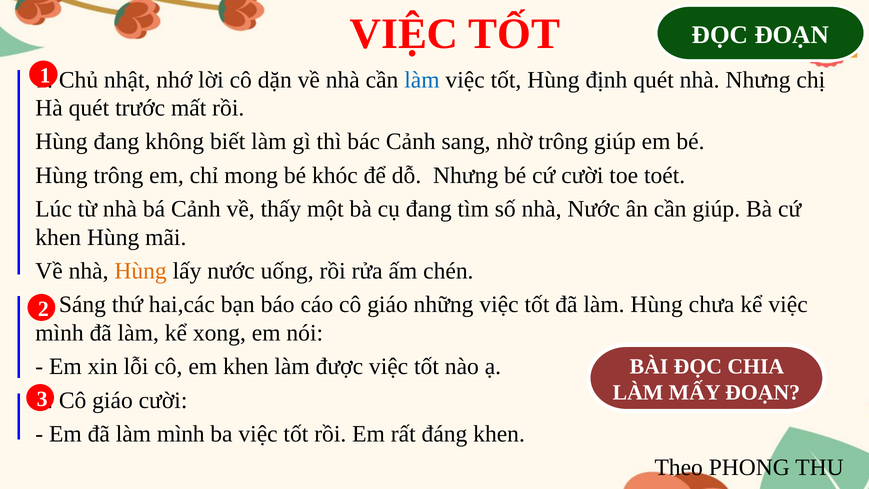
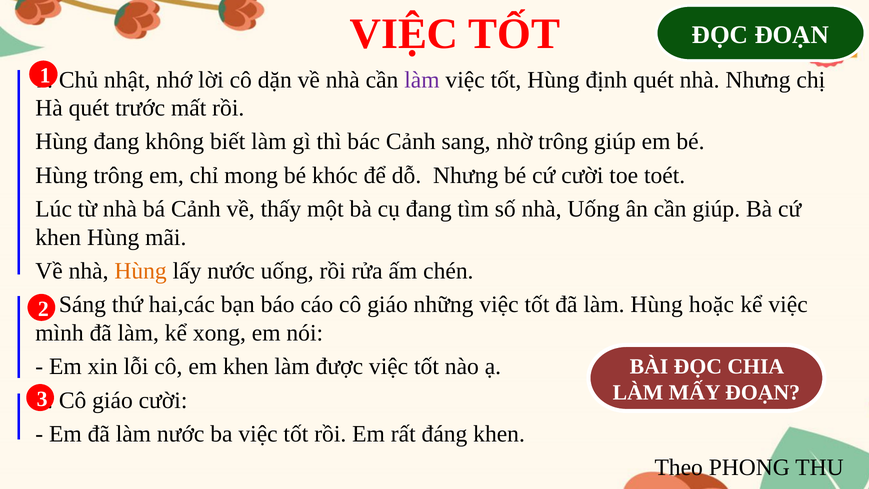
làm at (422, 80) colour: blue -> purple
nhà Nước: Nước -> Uống
chưa: chưa -> hoặc
làm mình: mình -> nước
